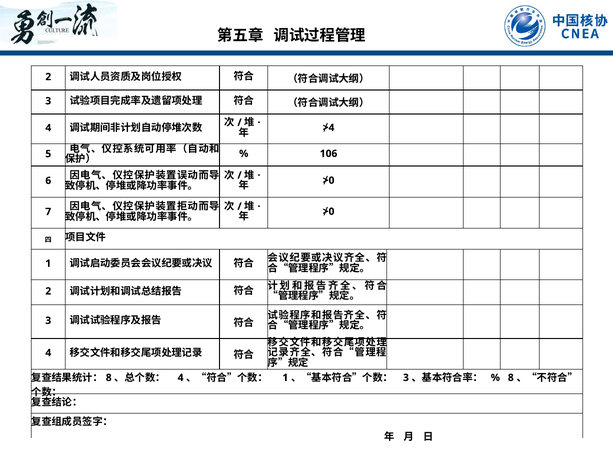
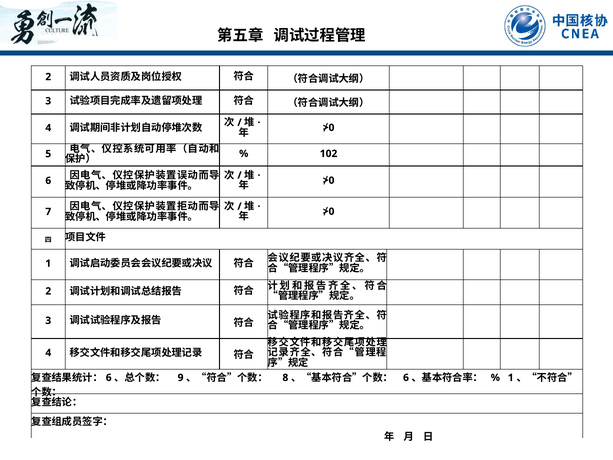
4 at (331, 128): 4 -> 0
106: 106 -> 102
8 at (109, 377): 8 -> 6
4 at (181, 377): 4 -> 9
1 at (285, 377): 1 -> 8
3 at (406, 377): 3 -> 6
8 at (511, 377): 8 -> 1
